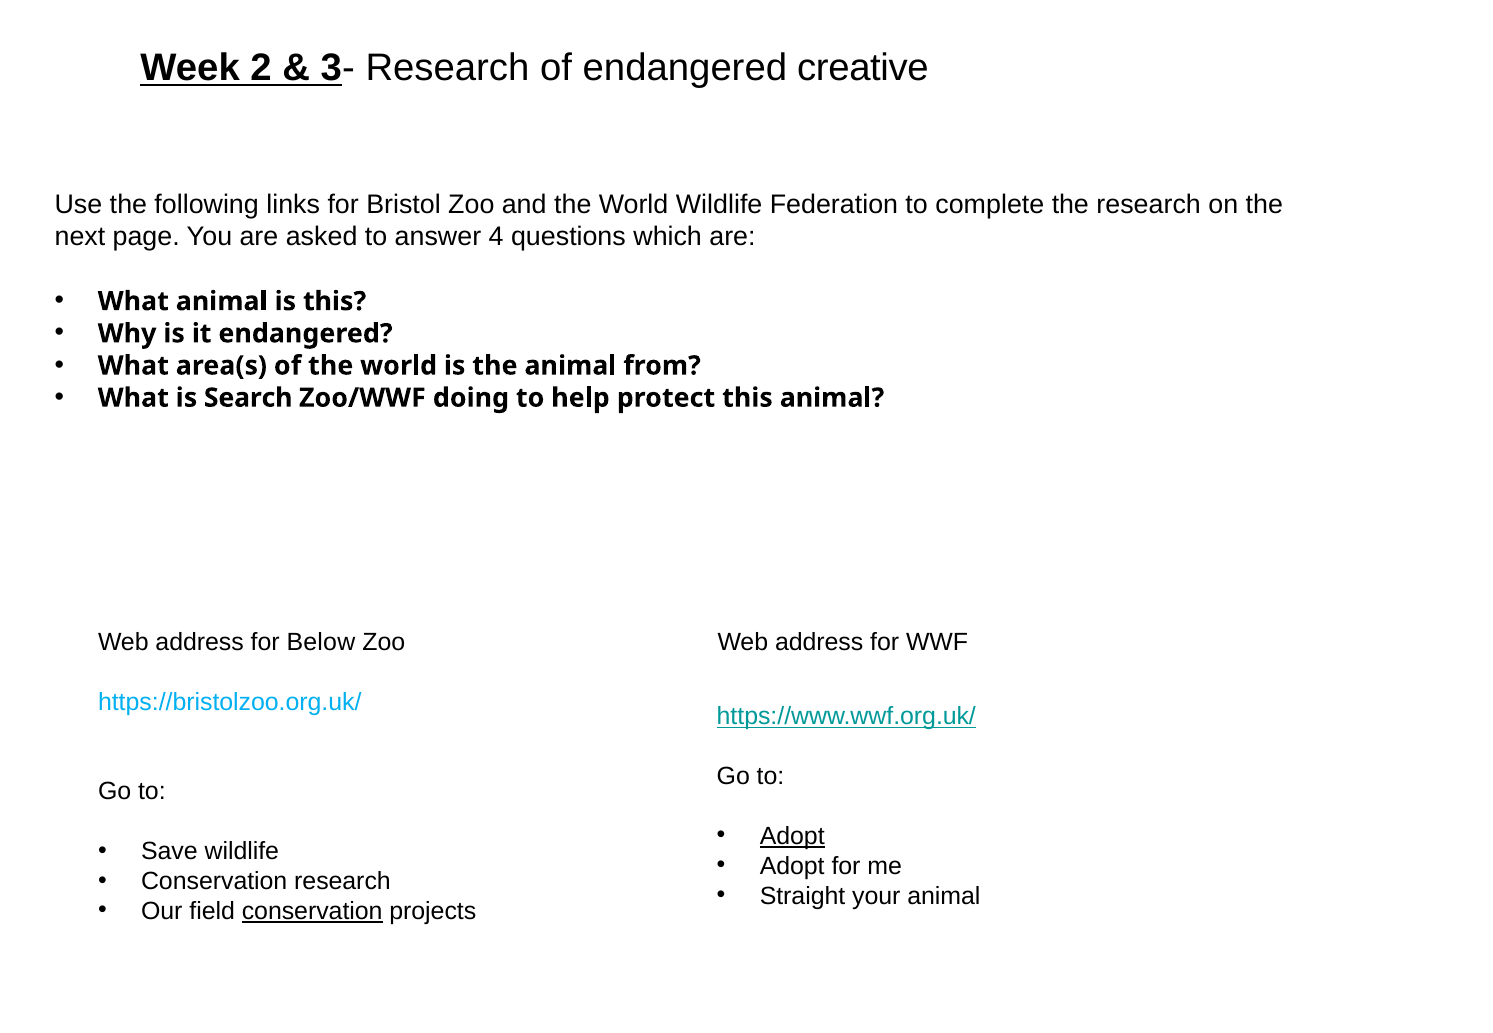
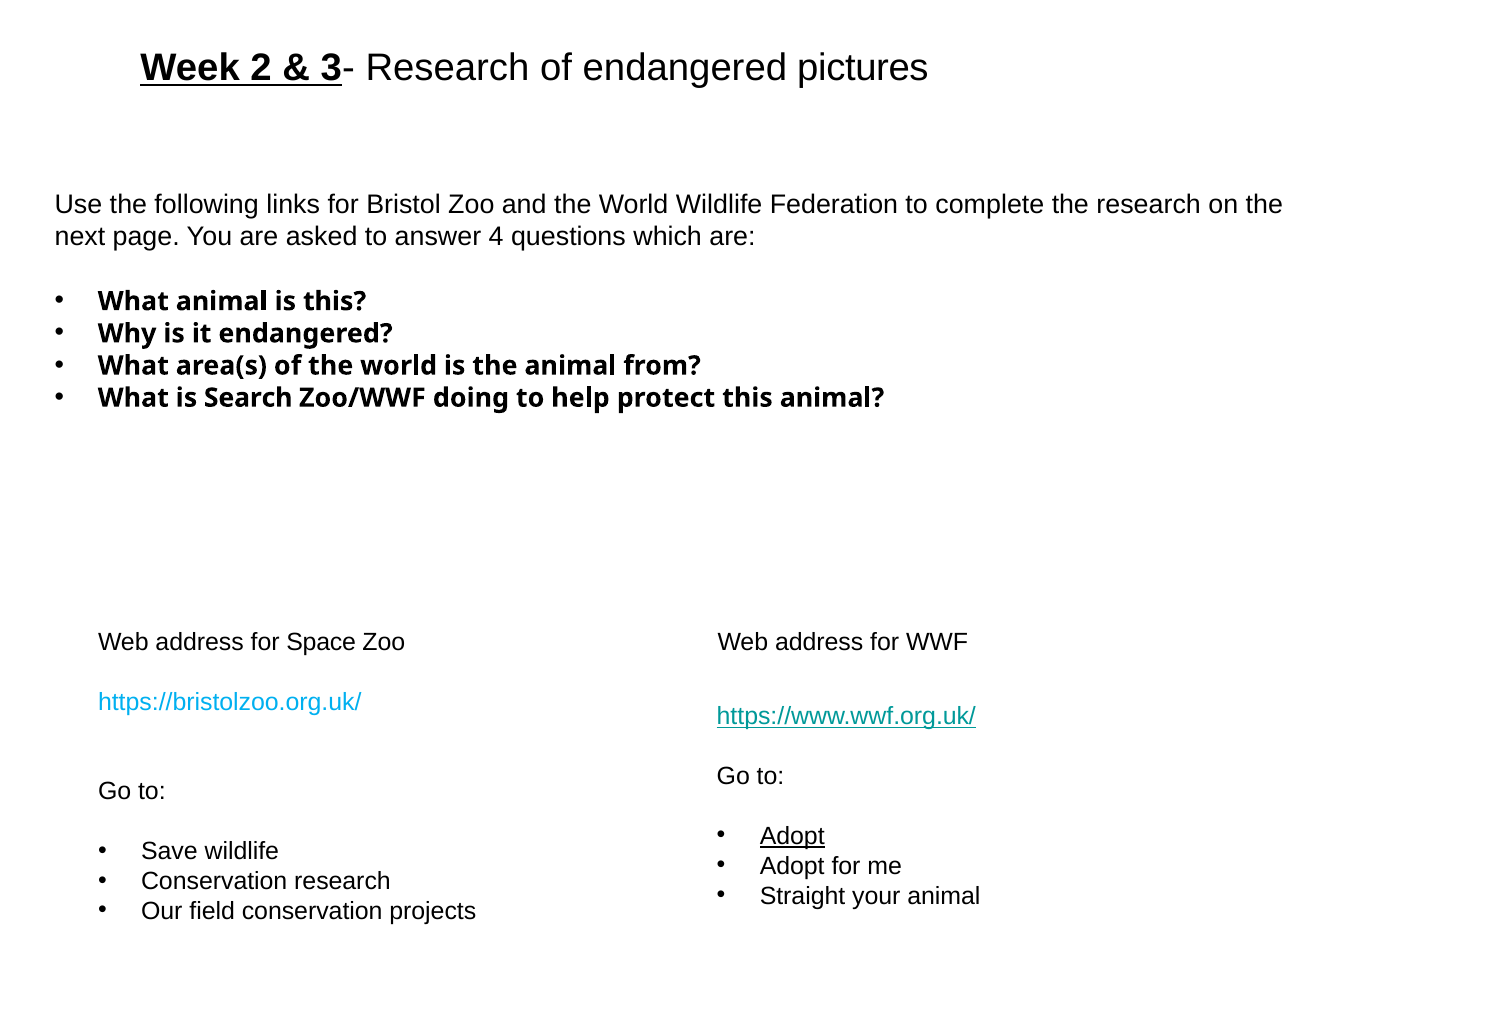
creative: creative -> pictures
Below: Below -> Space
conservation at (312, 912) underline: present -> none
